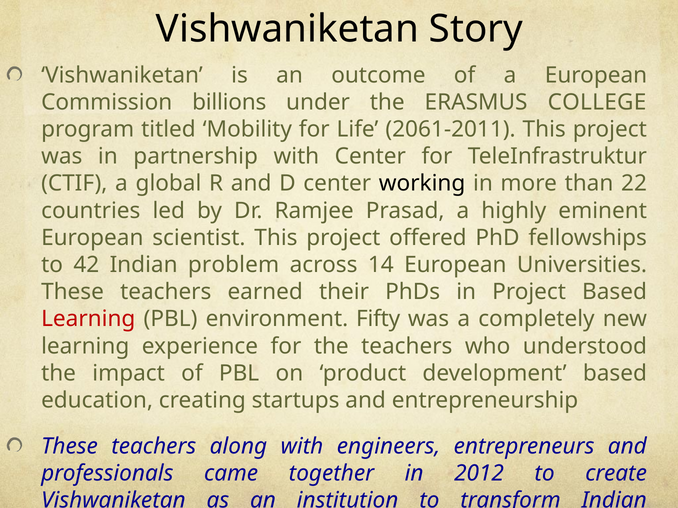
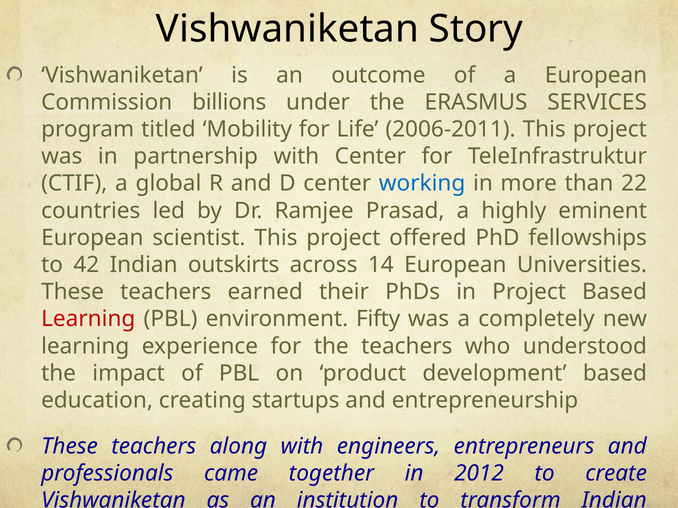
COLLEGE: COLLEGE -> SERVICES
2061-2011: 2061-2011 -> 2006-2011
working colour: black -> blue
problem: problem -> outskirts
